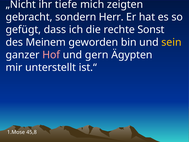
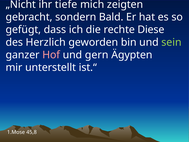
Herr: Herr -> Bald
Sonst: Sonst -> Diese
Meinem: Meinem -> Herzlich
sein colour: yellow -> light green
